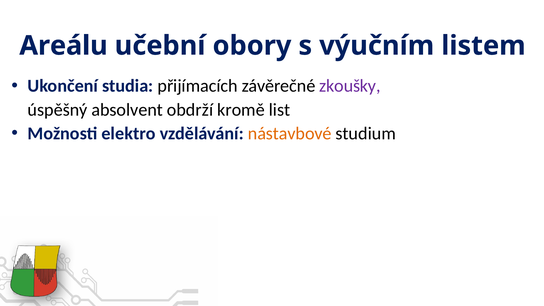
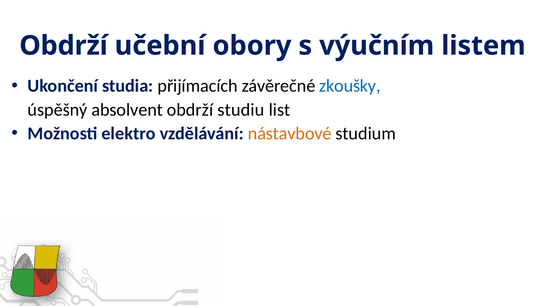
Areálu at (64, 46): Areálu -> Obdrží
zkoušky colour: purple -> blue
kromě: kromě -> studiu
